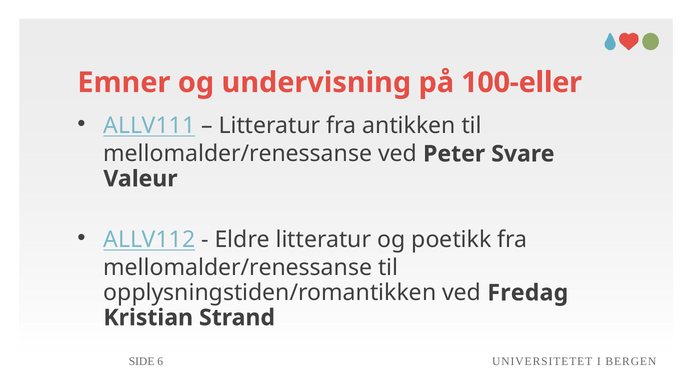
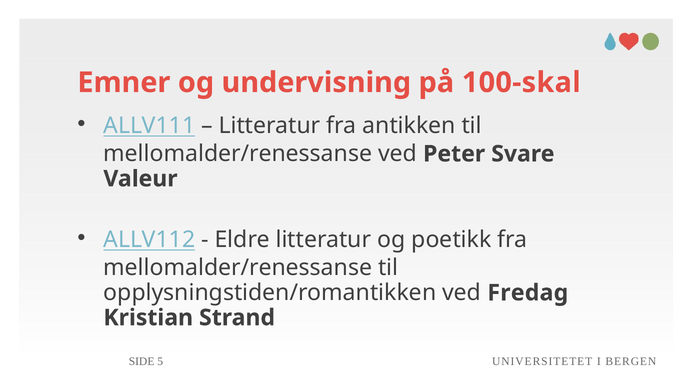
100-eller: 100-eller -> 100-skal
6: 6 -> 5
